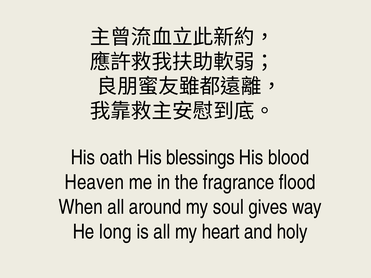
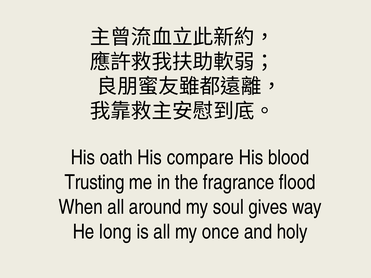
blessings: blessings -> compare
Heaven: Heaven -> Trusting
heart: heart -> once
